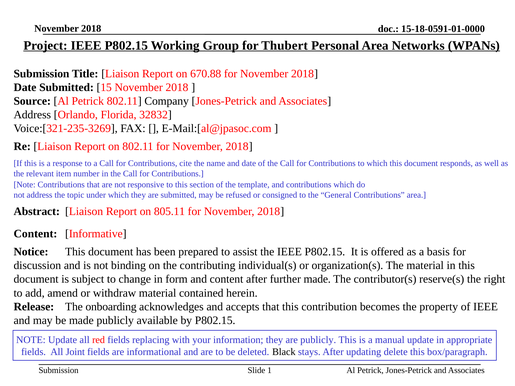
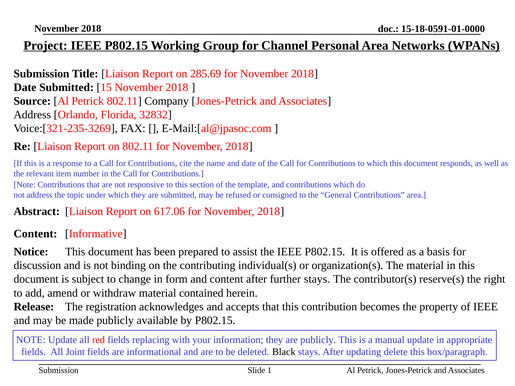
Thubert: Thubert -> Channel
670.88: 670.88 -> 285.69
805.11: 805.11 -> 617.06
further made: made -> stays
onboarding: onboarding -> registration
